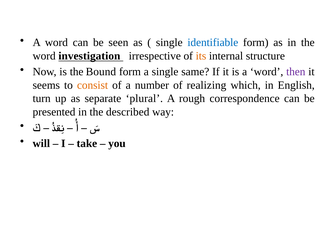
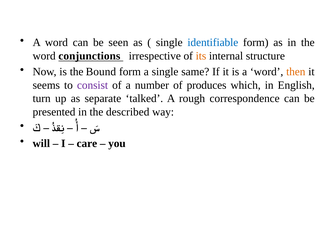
investigation: investigation -> conjunctions
then colour: purple -> orange
consist colour: orange -> purple
realizing: realizing -> produces
plural: plural -> talked
take: take -> care
